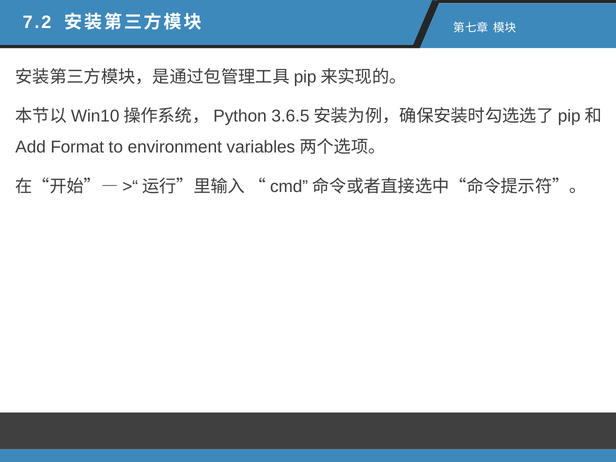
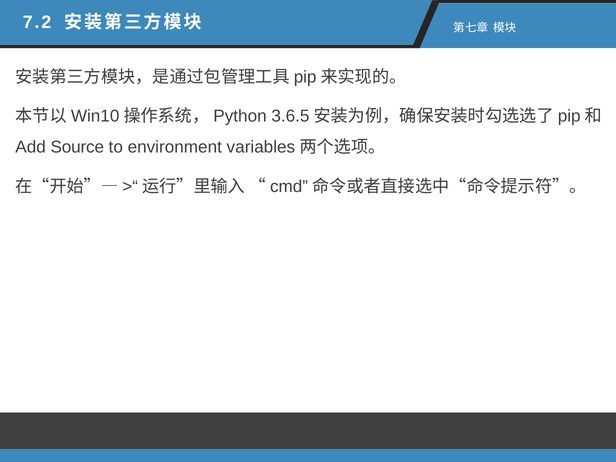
Format: Format -> Source
